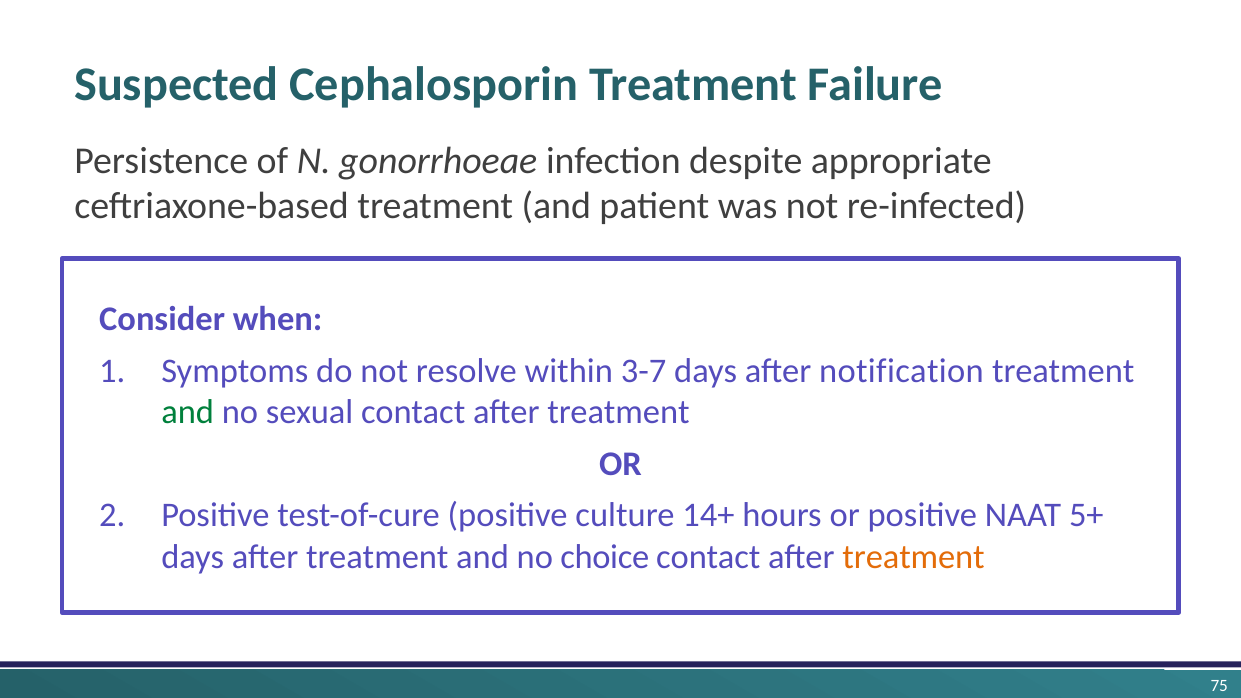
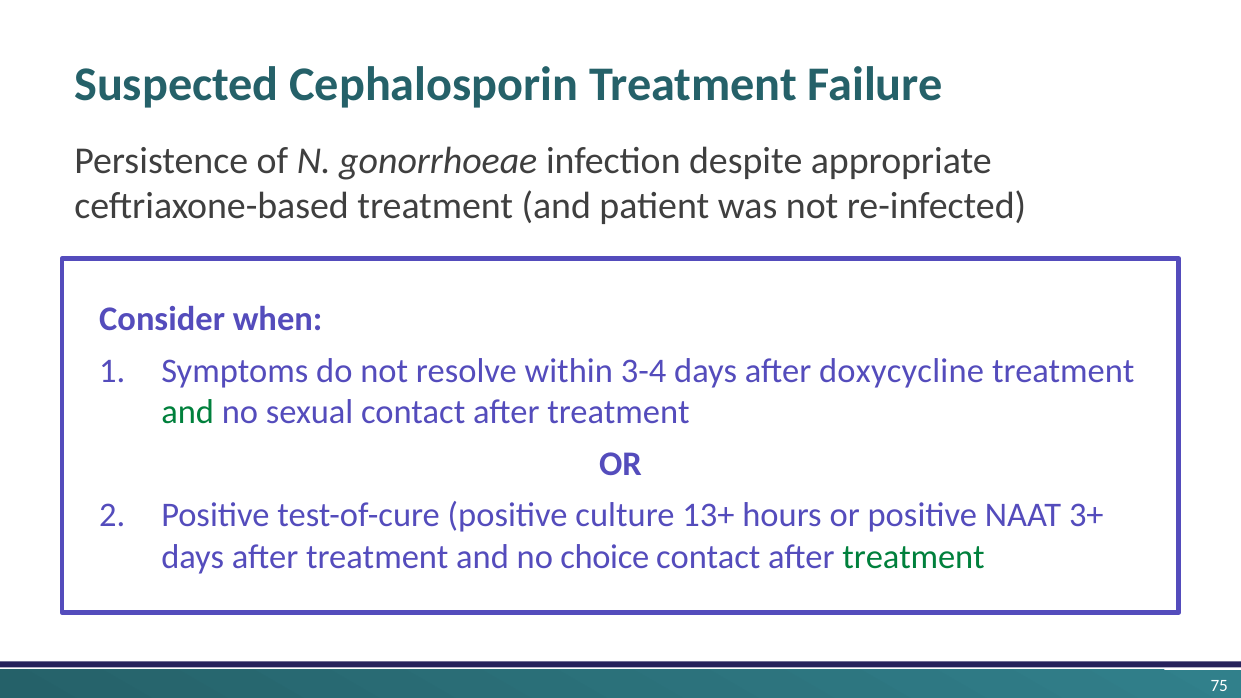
3-7: 3-7 -> 3-4
notification: notification -> doxycycline
14+: 14+ -> 13+
5+: 5+ -> 3+
treatment at (914, 557) colour: orange -> green
